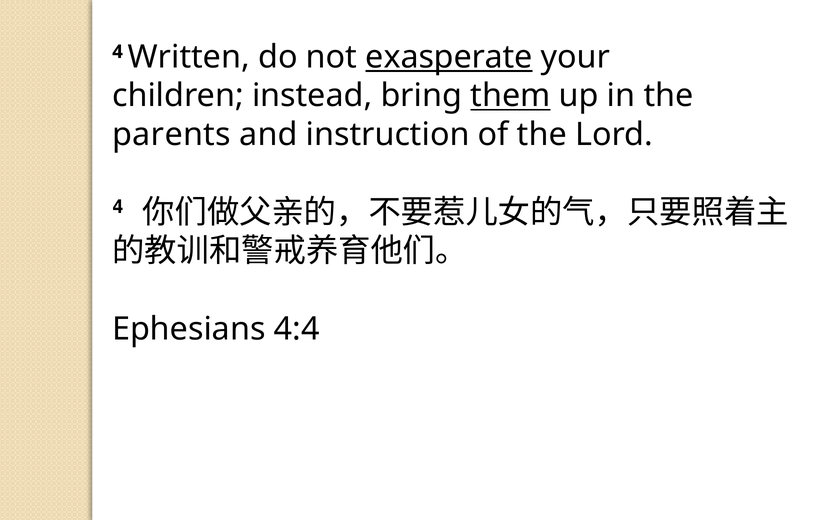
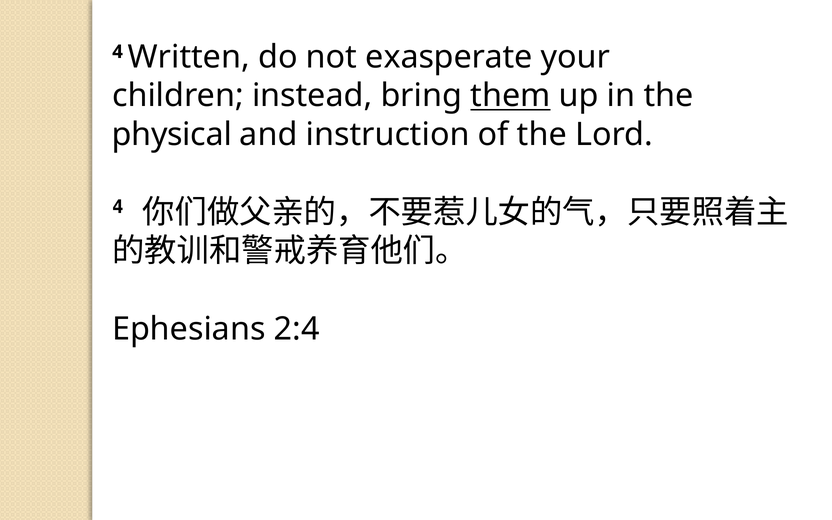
exasperate underline: present -> none
parents: parents -> physical
4:4: 4:4 -> 2:4
